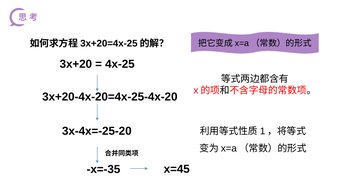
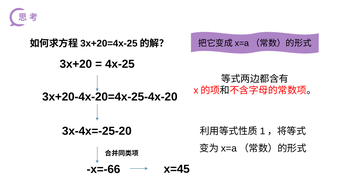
x=-35: x=-35 -> x=-66
